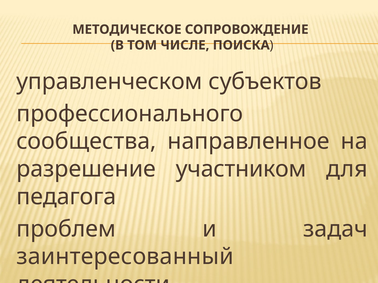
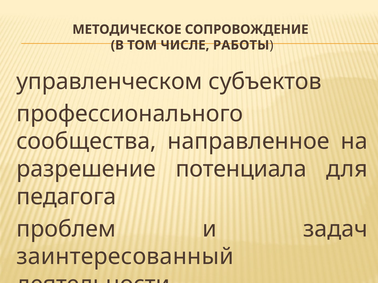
ПОИСКА: ПОИСКА -> РАБОТЫ
участником: участником -> потенциала
